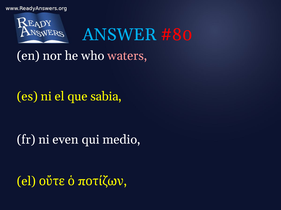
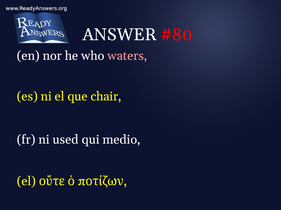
ANSWER colour: light blue -> white
sabia: sabia -> chair
even: even -> used
